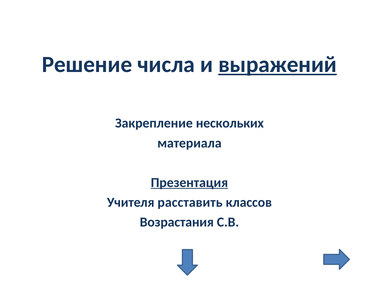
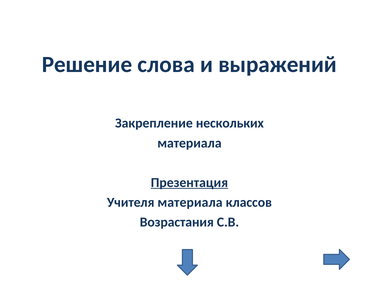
числа: числа -> слова
выражений underline: present -> none
Учителя расставить: расставить -> материала
